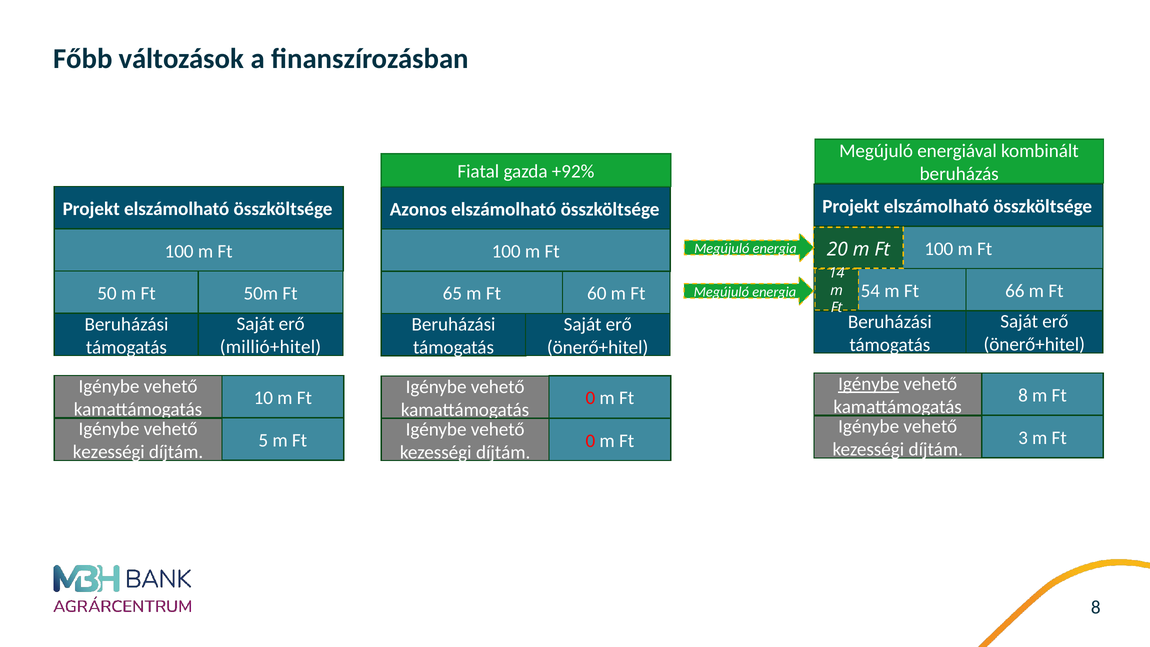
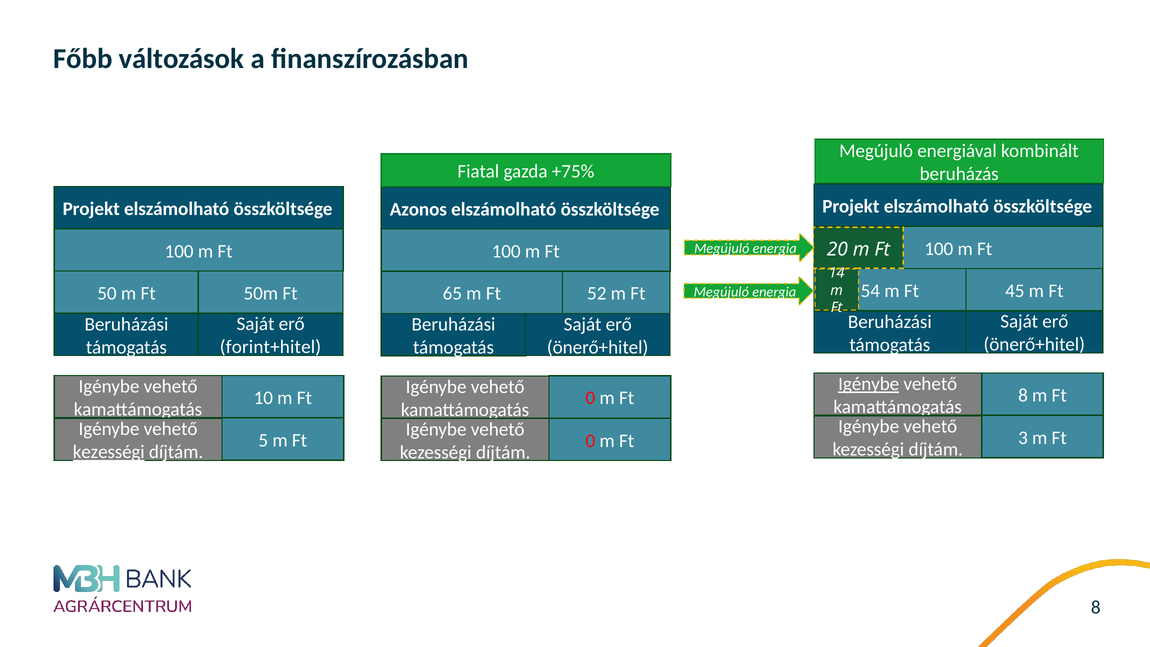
+92%: +92% -> +75%
66: 66 -> 45
60: 60 -> 52
millió+hitel: millió+hitel -> forint+hitel
kezességi at (109, 452) underline: none -> present
